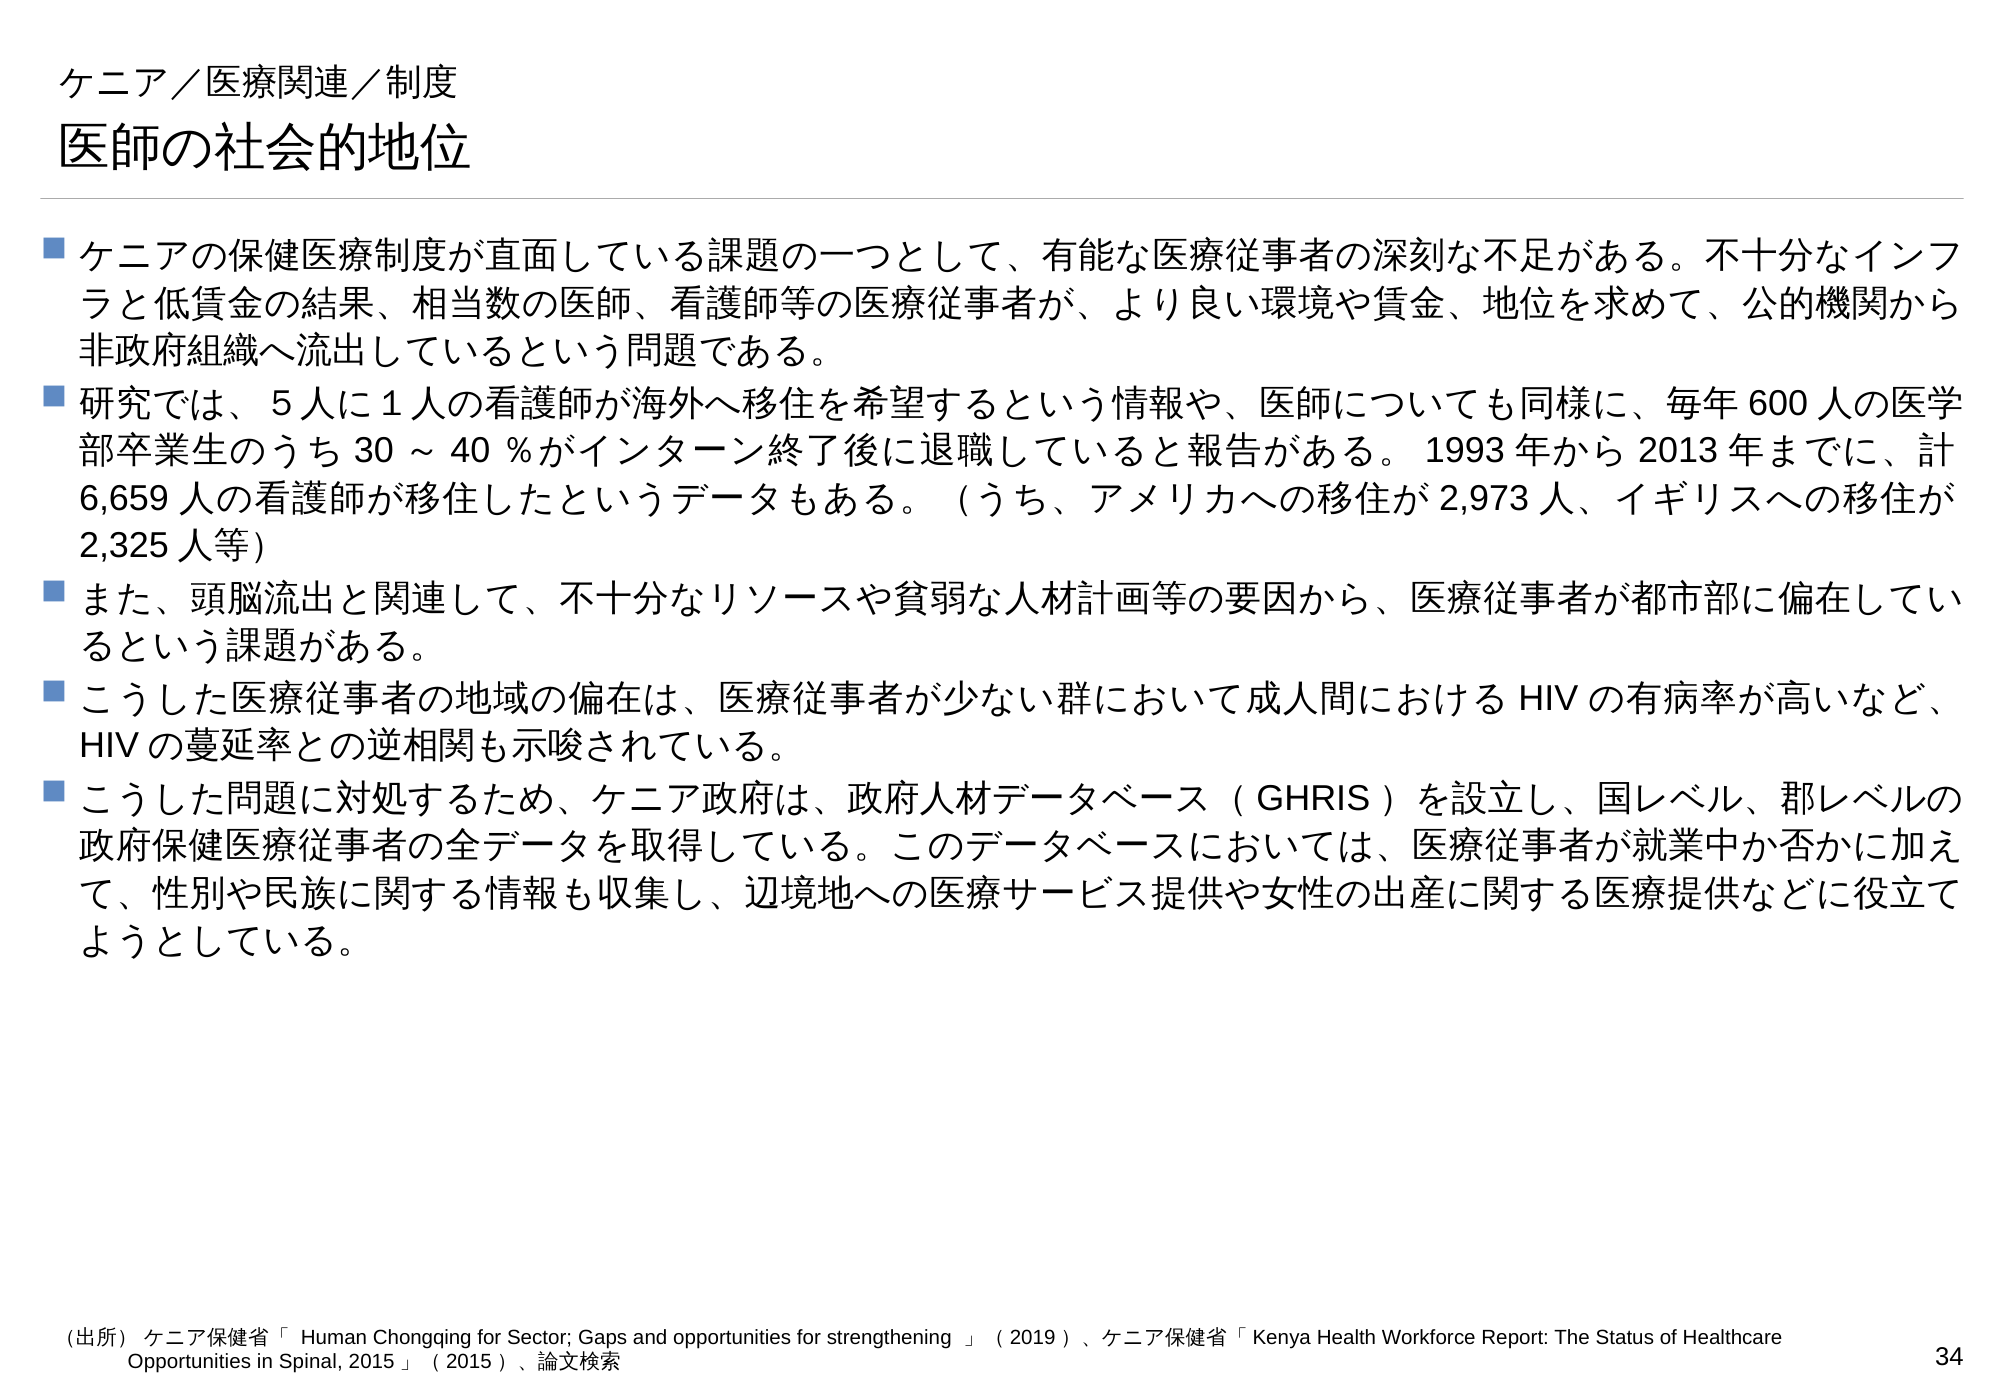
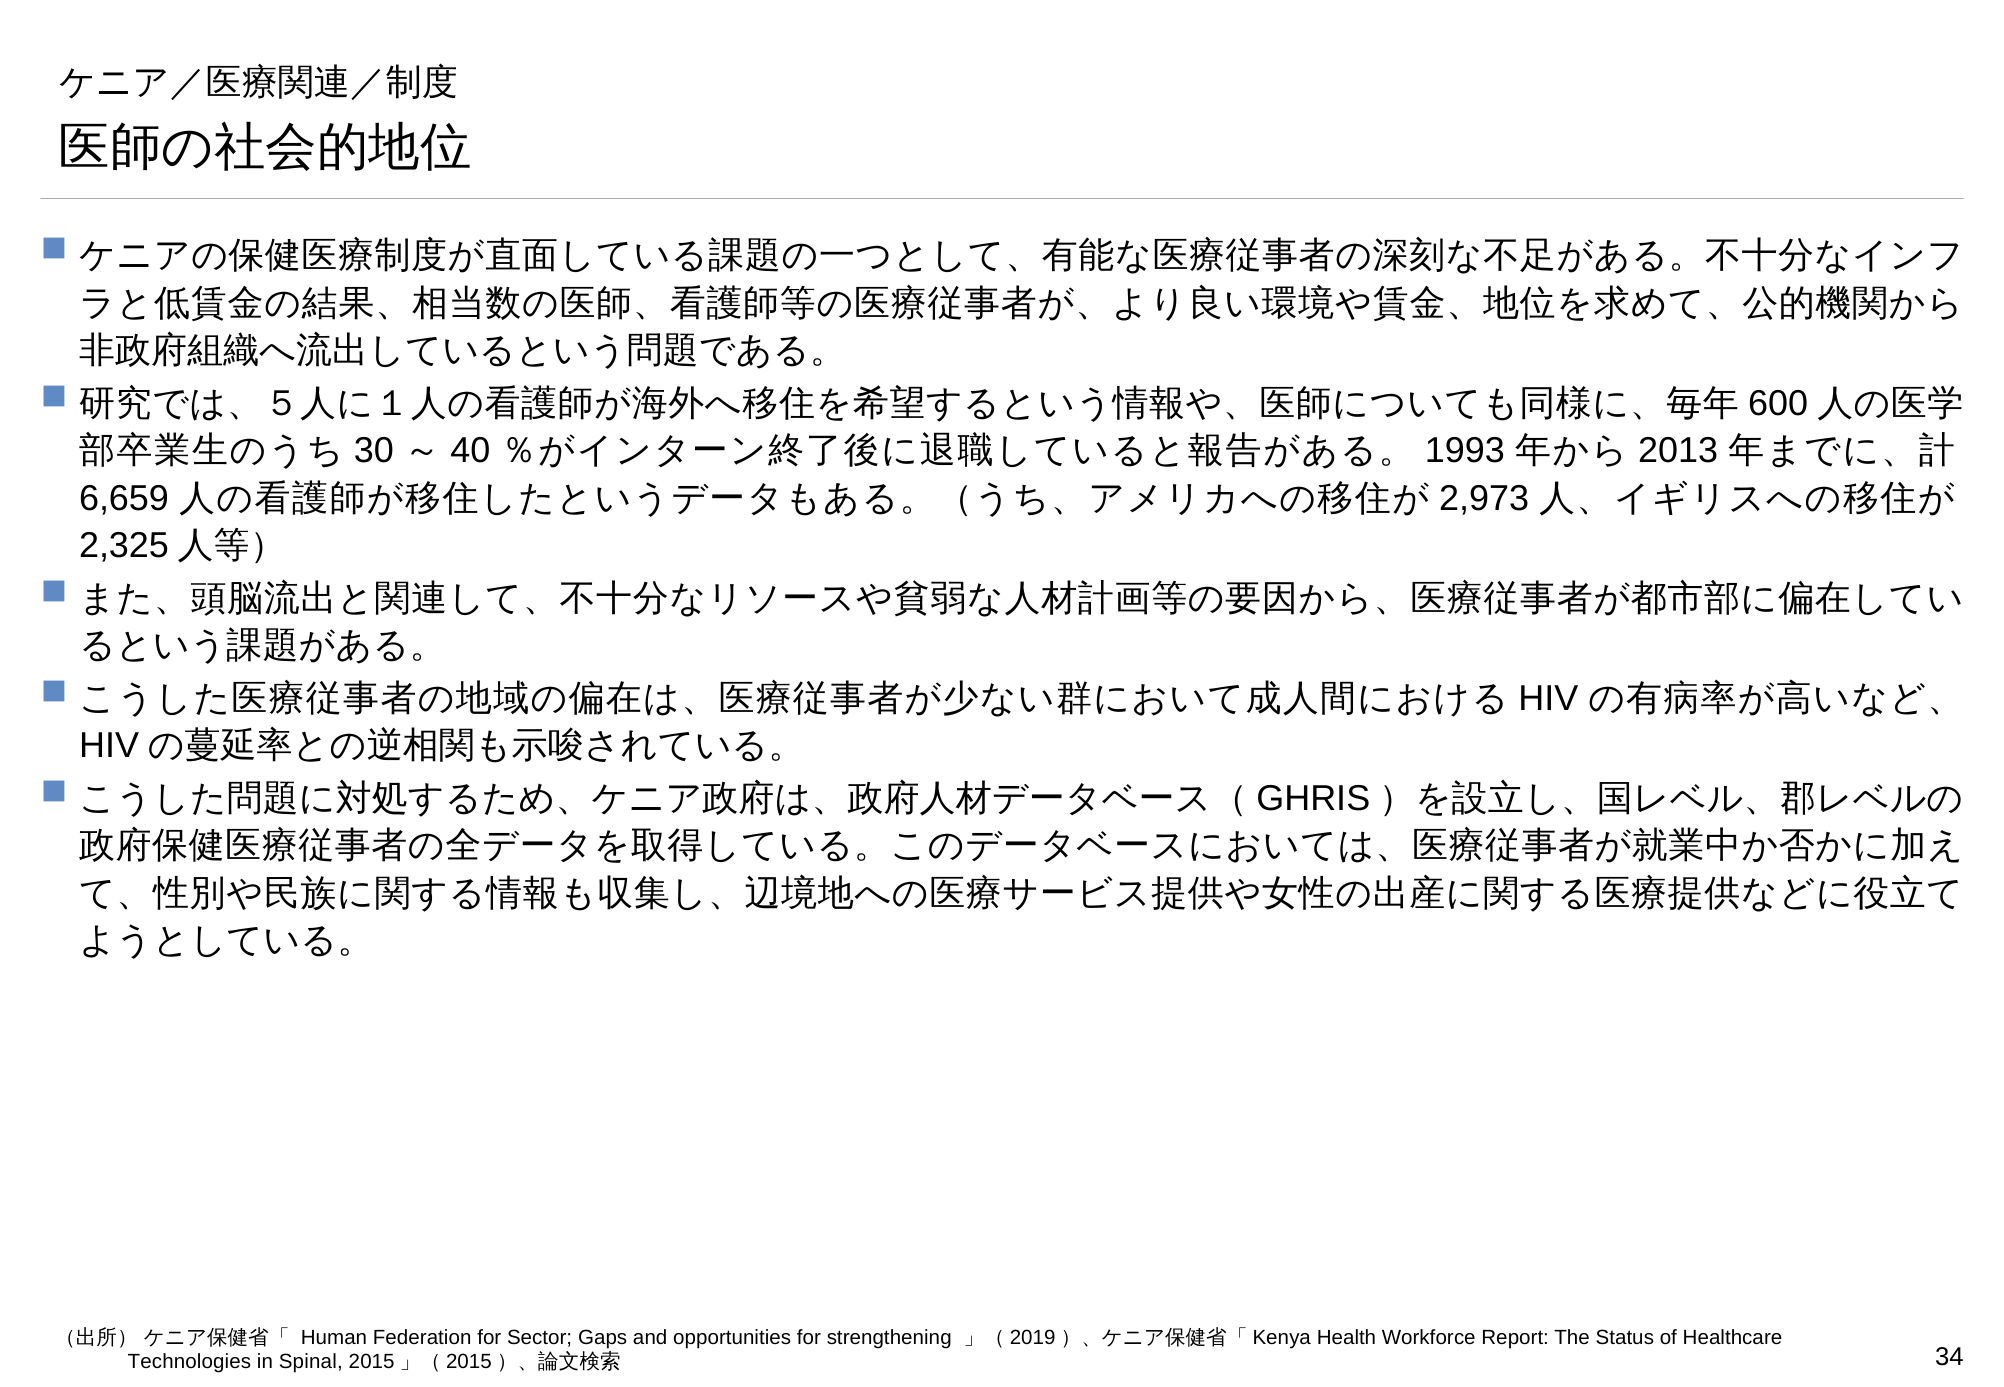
Chongqing: Chongqing -> Federation
Opportunities at (189, 1362): Opportunities -> Technologies
